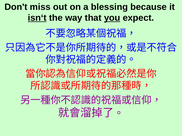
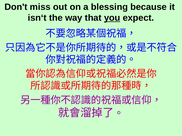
isn‘t underline: present -> none
